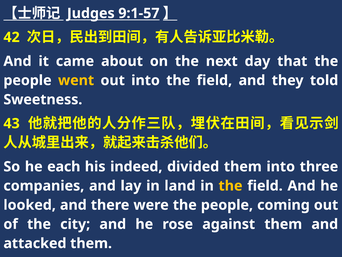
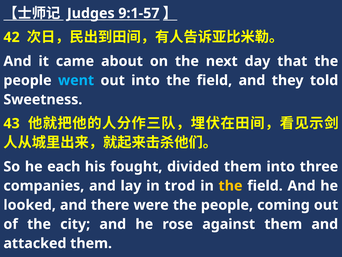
went colour: yellow -> light blue
indeed: indeed -> fought
land: land -> trod
